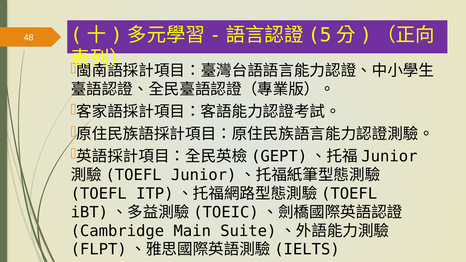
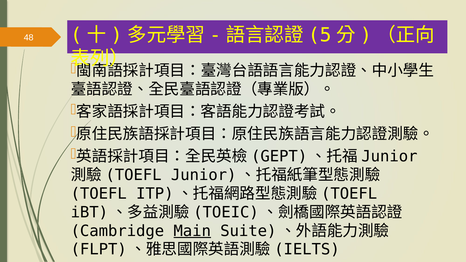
Main underline: none -> present
